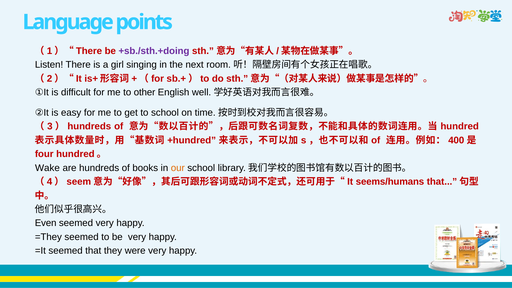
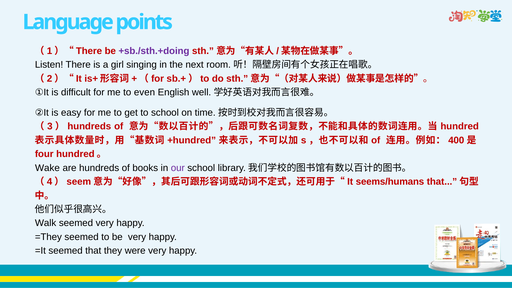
other: other -> even
our colour: orange -> purple
Even: Even -> Walk
